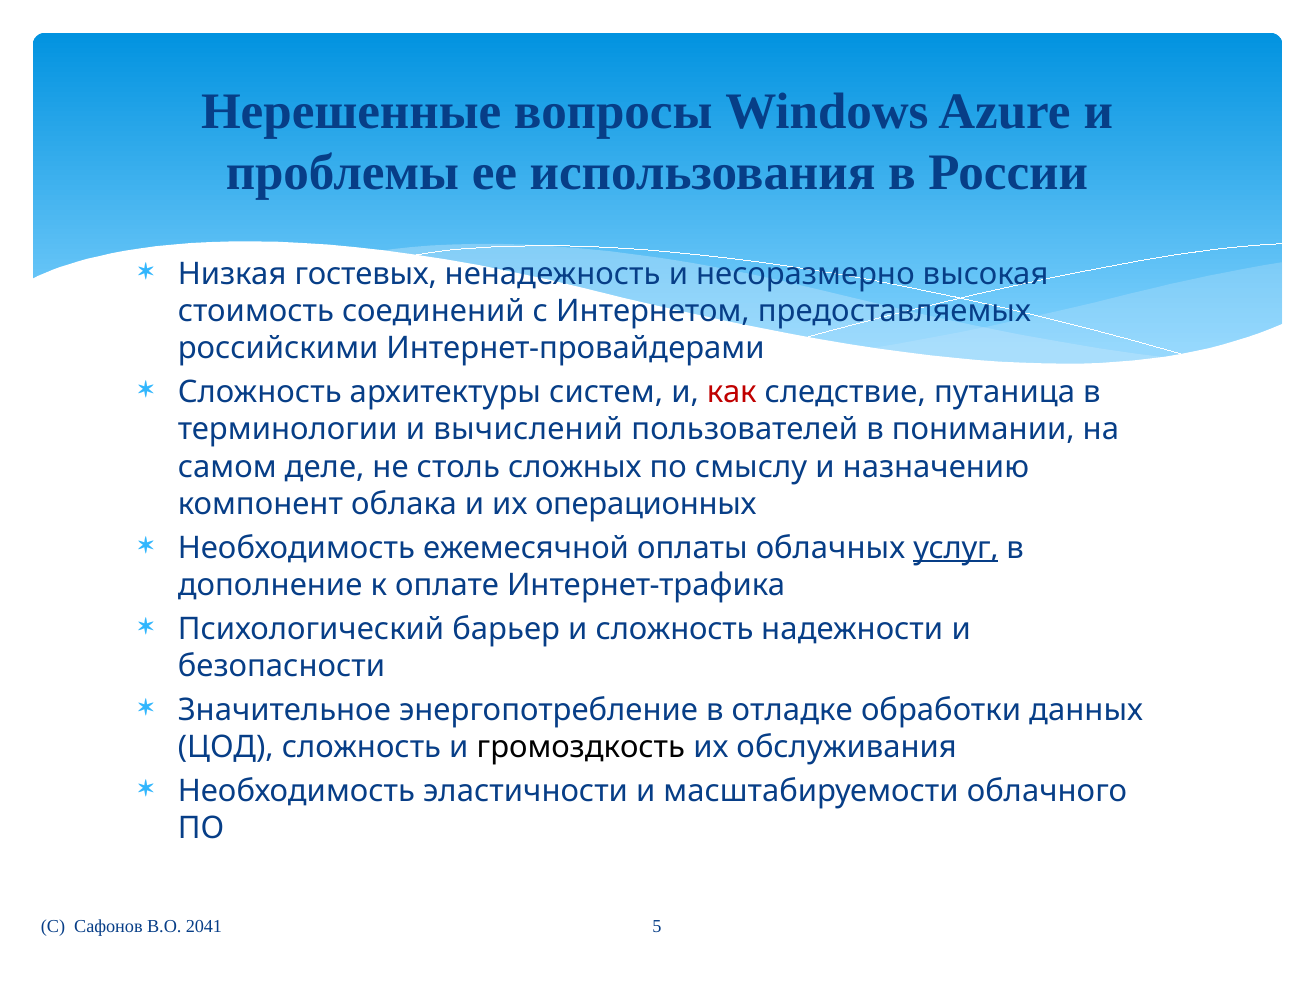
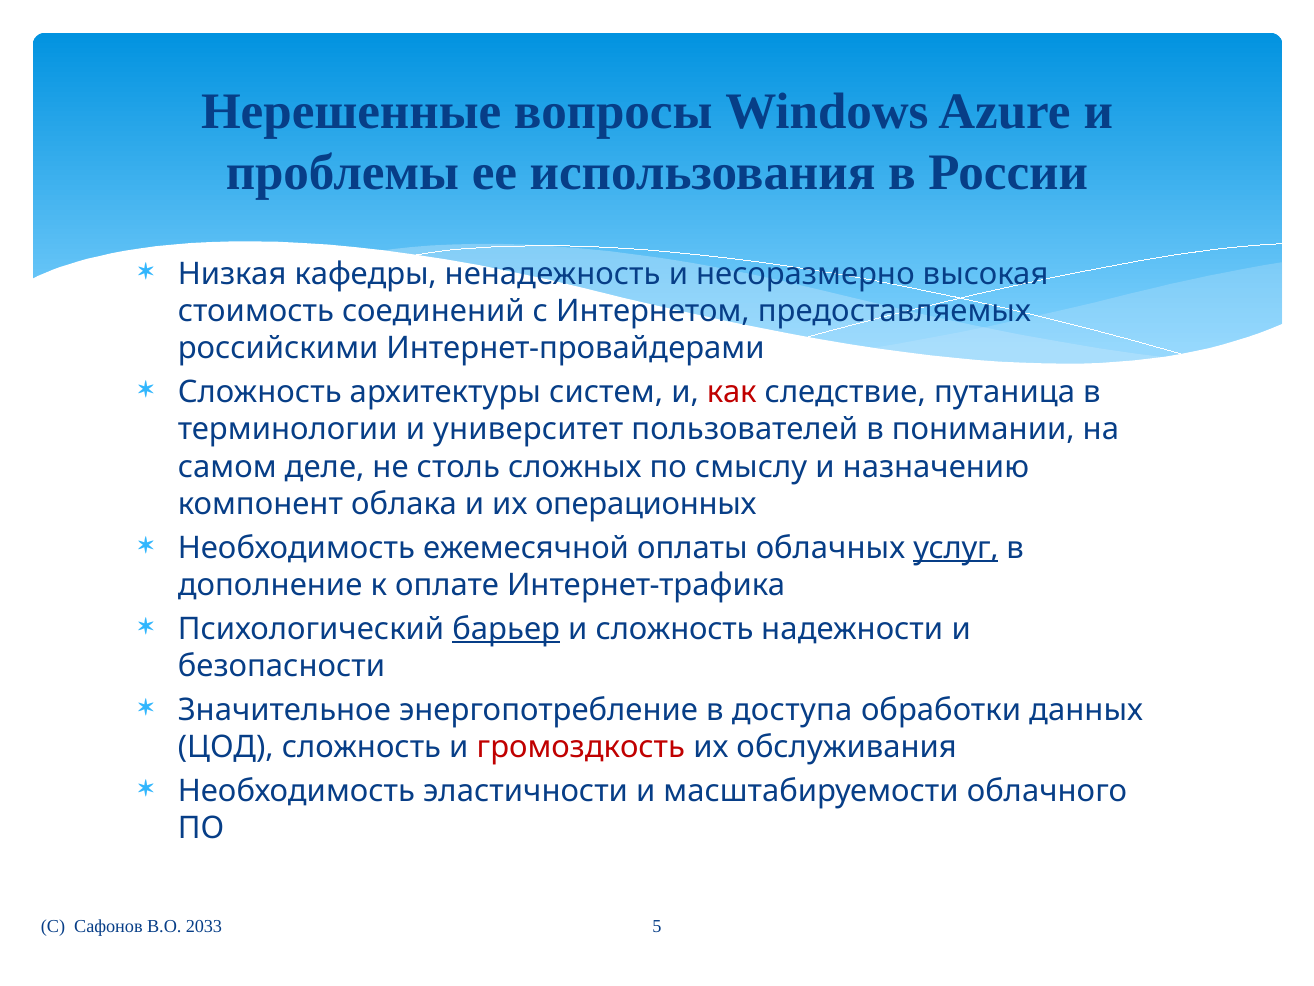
гостевых: гостевых -> кафедры
вычислений: вычислений -> университет
барьер underline: none -> present
отладке: отладке -> доступа
громоздкость colour: black -> red
2041: 2041 -> 2033
